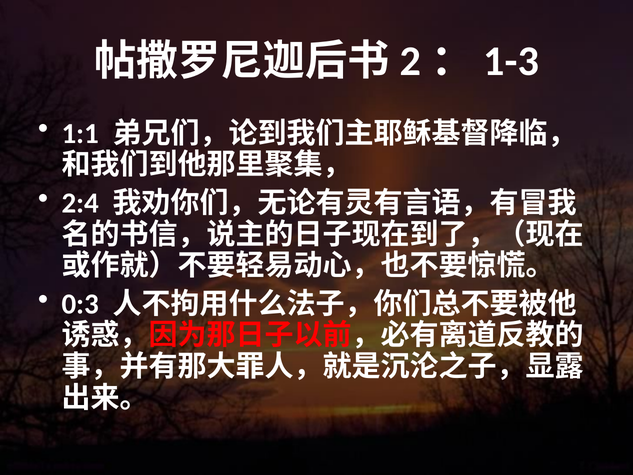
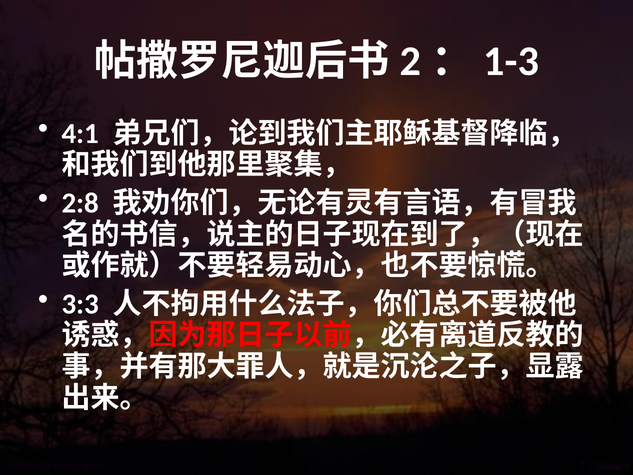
1:1: 1:1 -> 4:1
2:4: 2:4 -> 2:8
0:3: 0:3 -> 3:3
